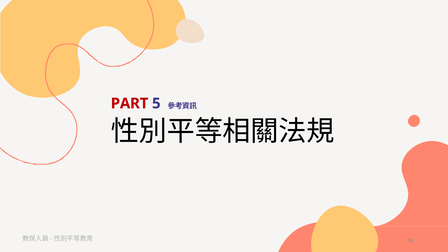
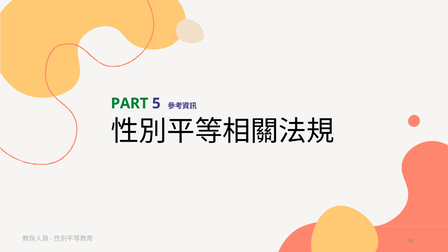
PART colour: red -> green
